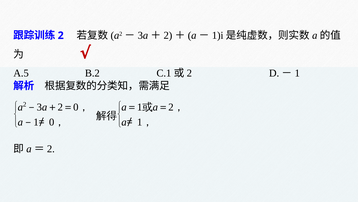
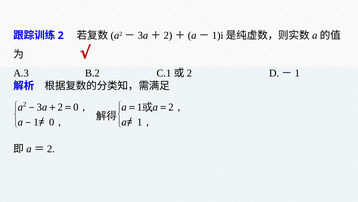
A.5: A.5 -> A.3
